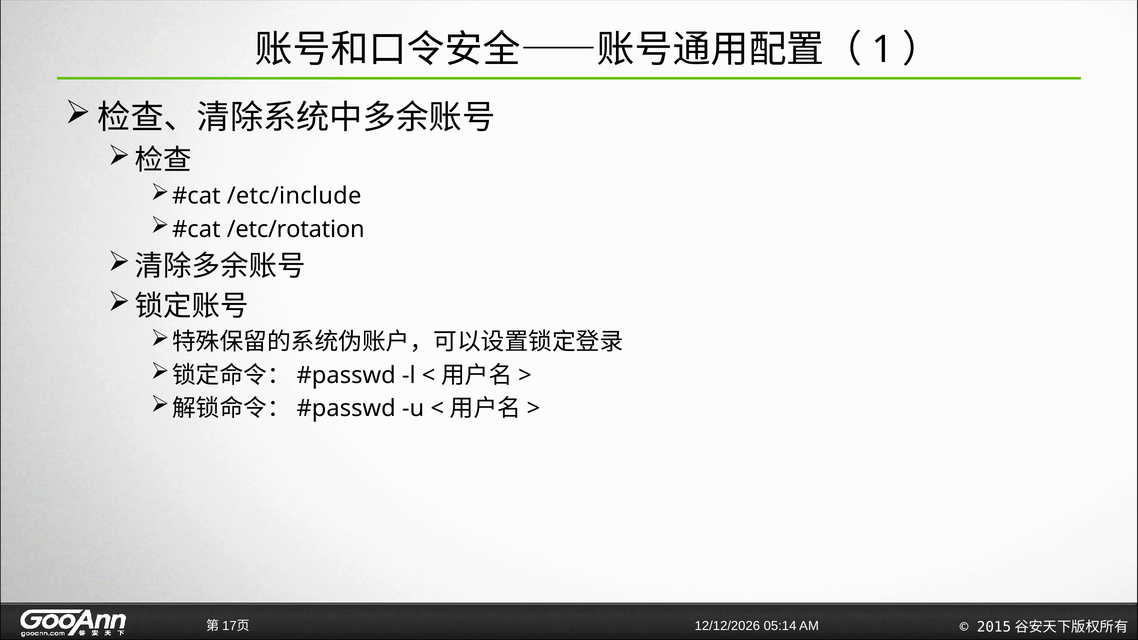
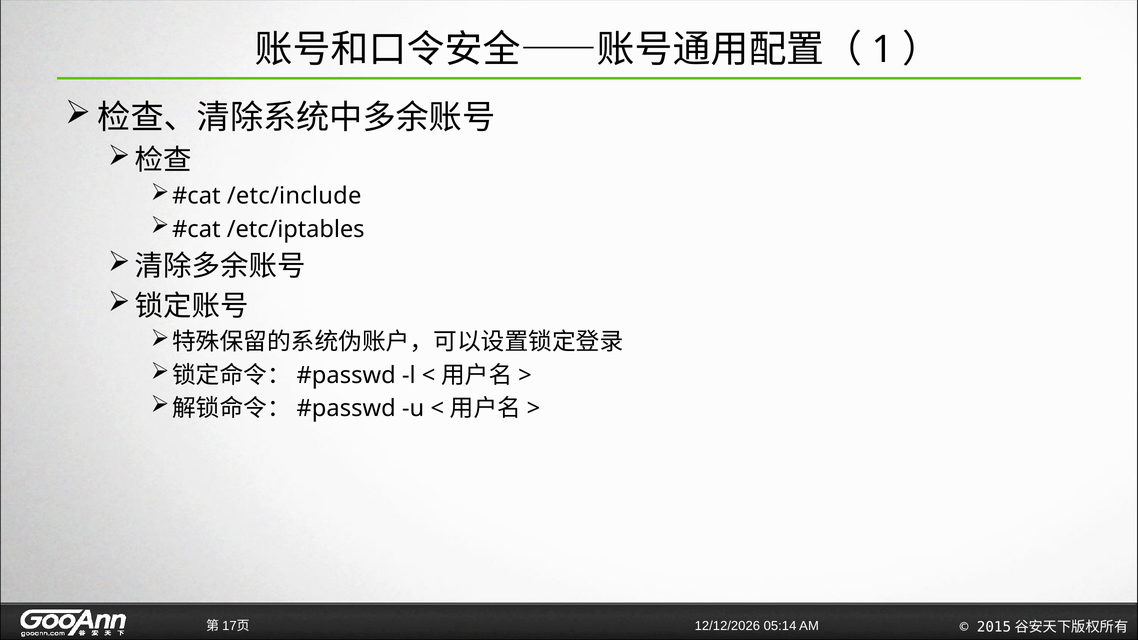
/etc/rotation: /etc/rotation -> /etc/iptables
